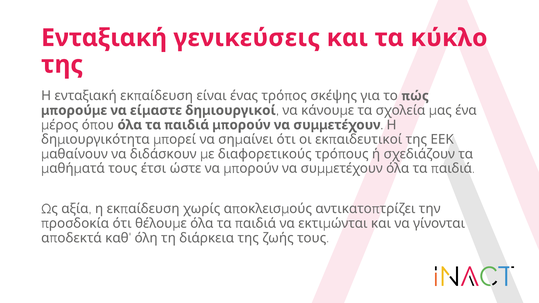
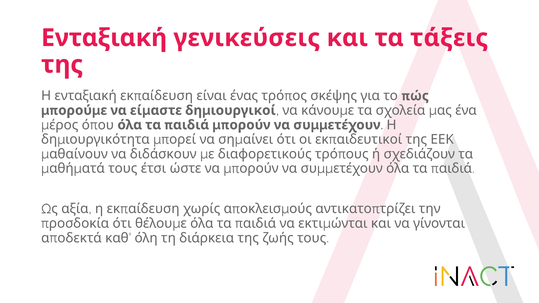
κύκλο: κύκλο -> τάξεις
